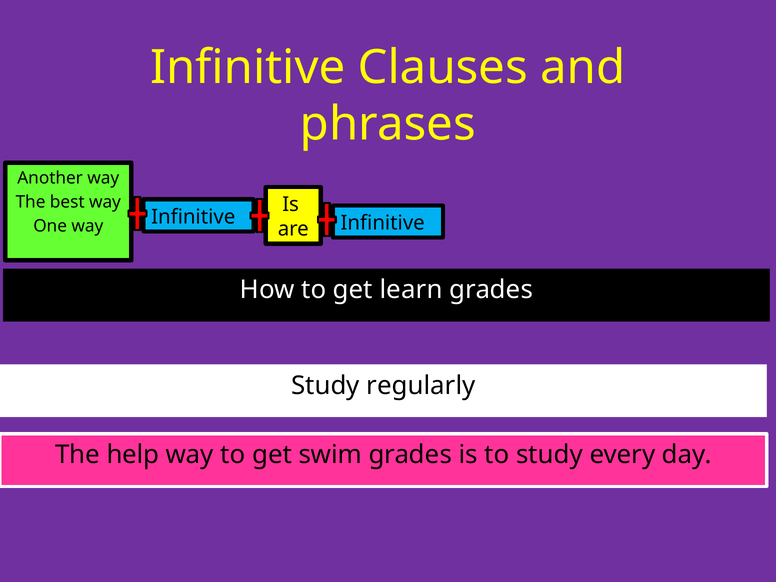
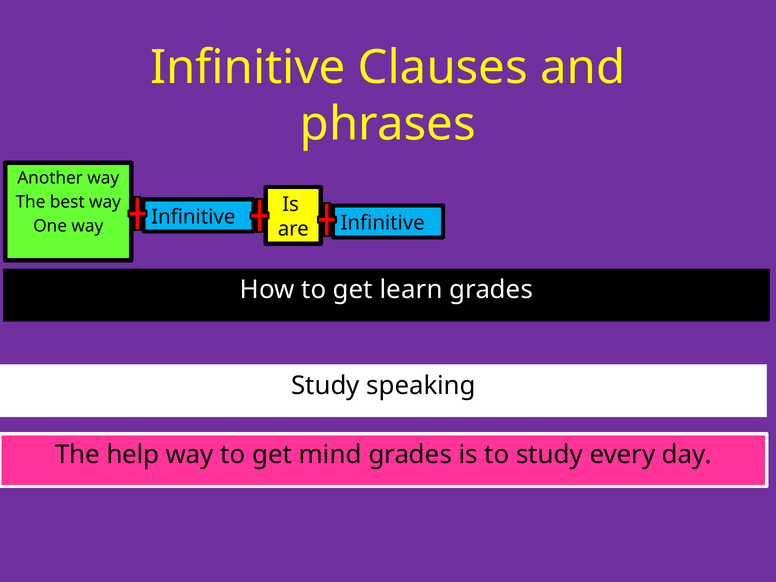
regularly: regularly -> speaking
swim: swim -> mind
